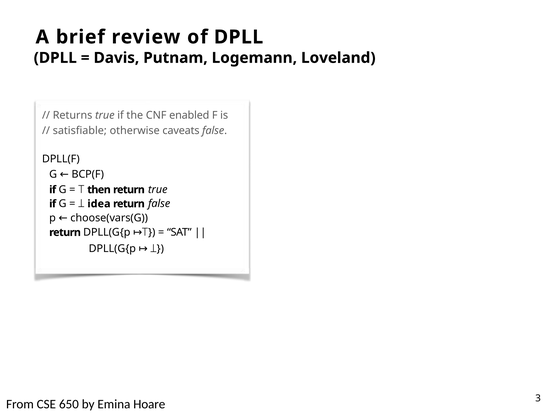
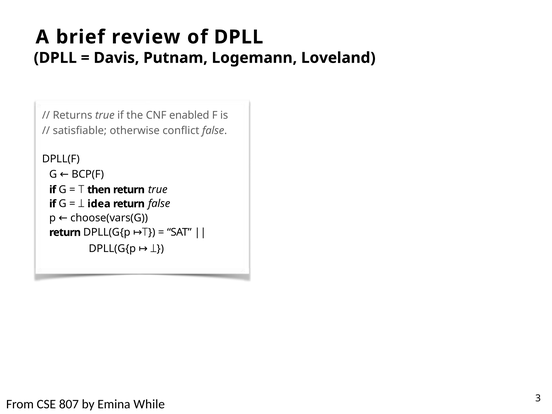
caveats: caveats -> conflict
650: 650 -> 807
Hoare: Hoare -> While
